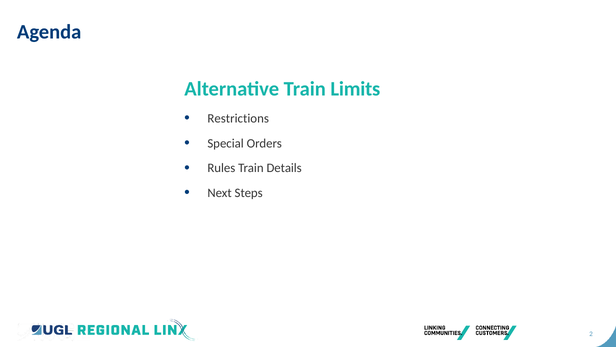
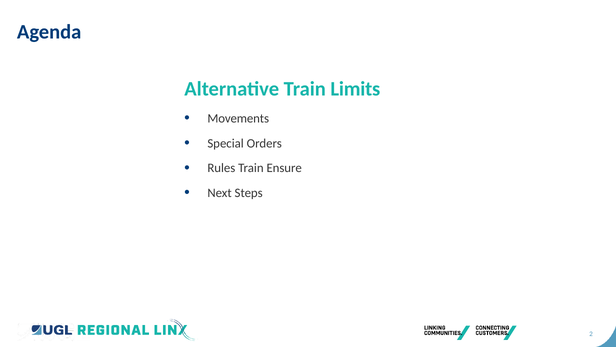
Restrictions: Restrictions -> Movements
Details: Details -> Ensure
